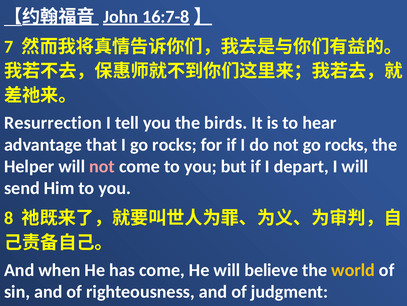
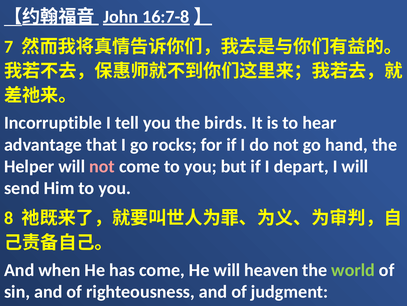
Resurrection: Resurrection -> Incorruptible
not go rocks: rocks -> hand
believe: believe -> heaven
world colour: yellow -> light green
